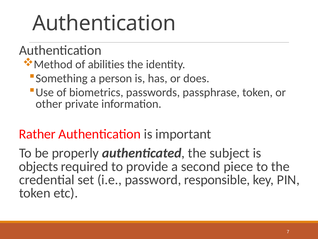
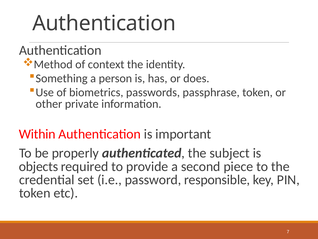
abilities: abilities -> context
Rather: Rather -> Within
